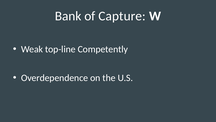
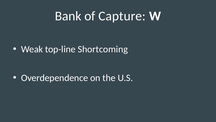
Competently: Competently -> Shortcoming
